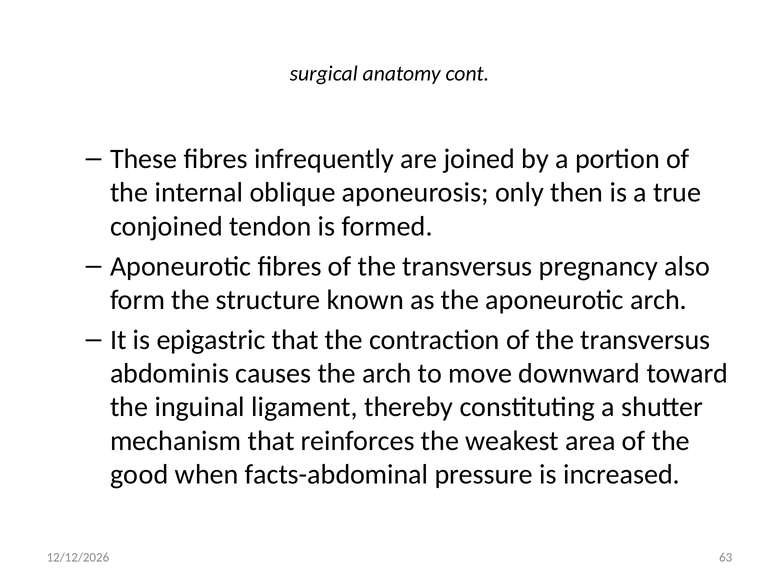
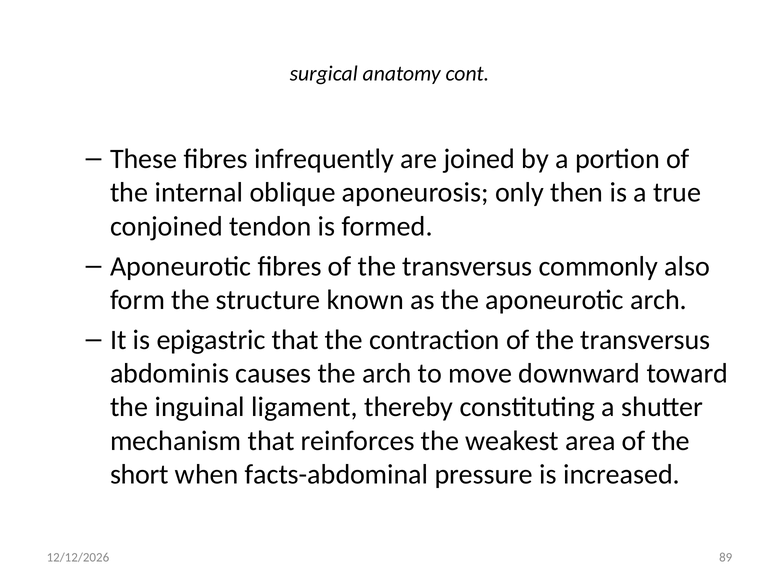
pregnancy: pregnancy -> commonly
good: good -> short
63: 63 -> 89
